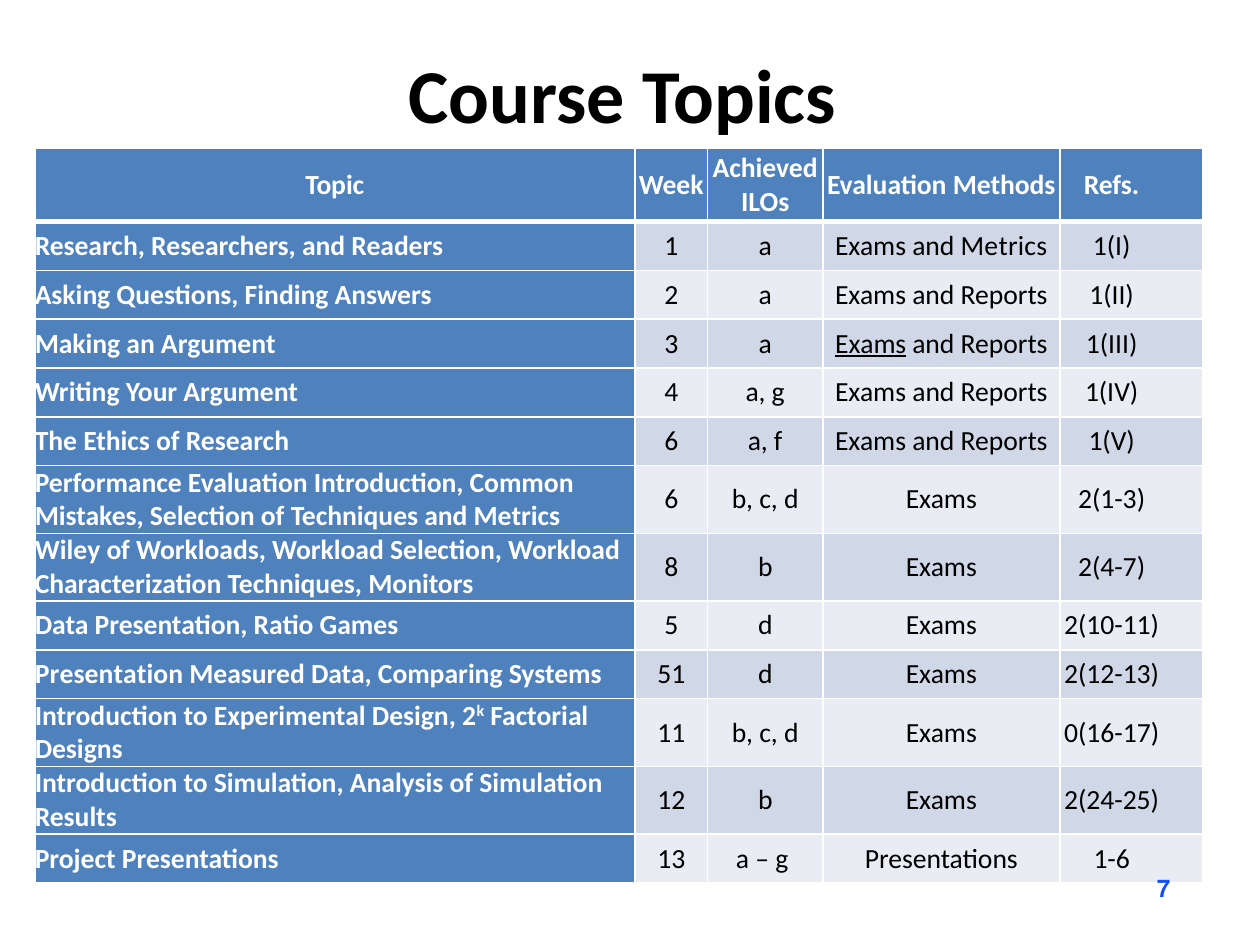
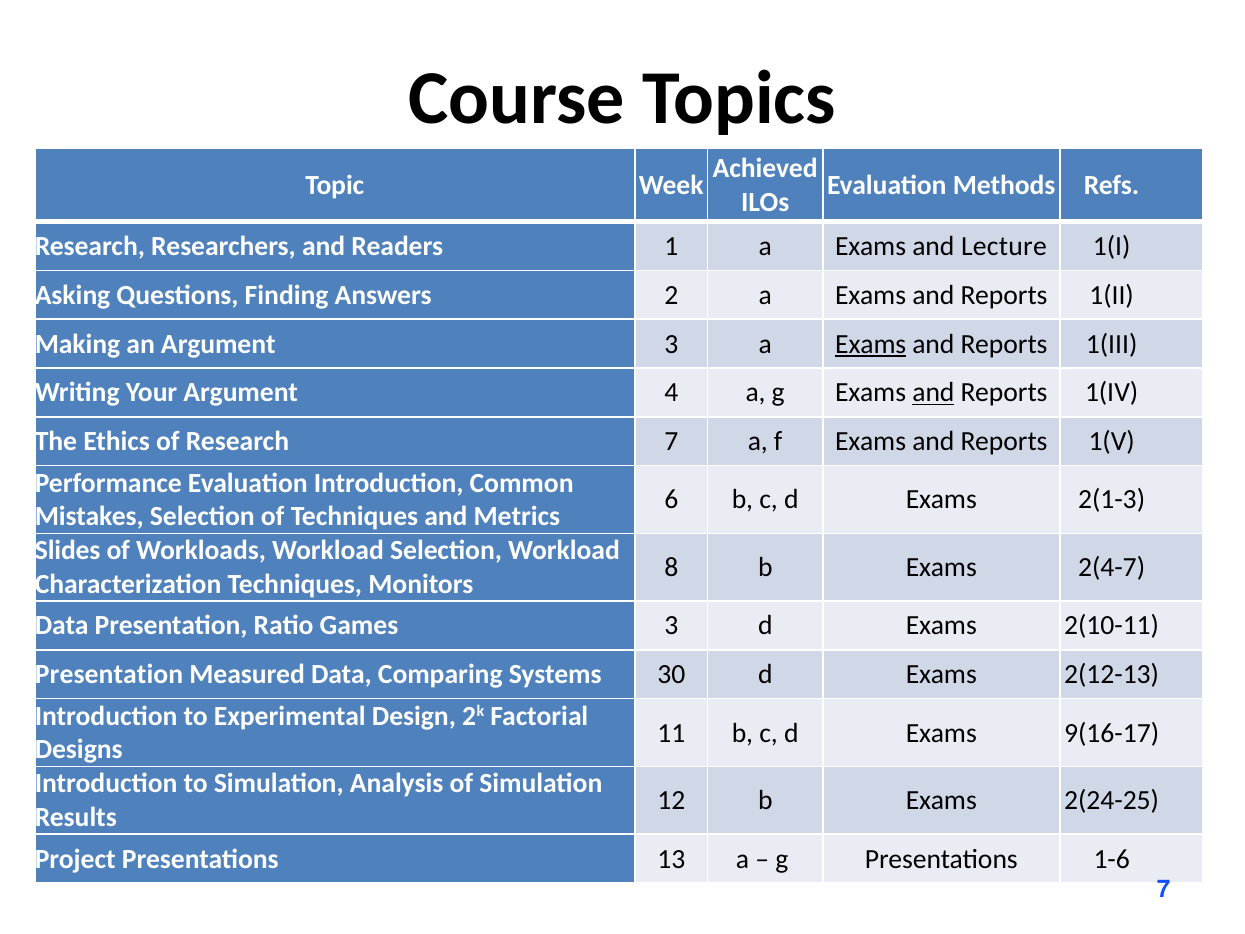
Exams and Metrics: Metrics -> Lecture
and at (933, 393) underline: none -> present
Research 6: 6 -> 7
Wiley: Wiley -> Slides
Games 5: 5 -> 3
51: 51 -> 30
0(16-17: 0(16-17 -> 9(16-17
